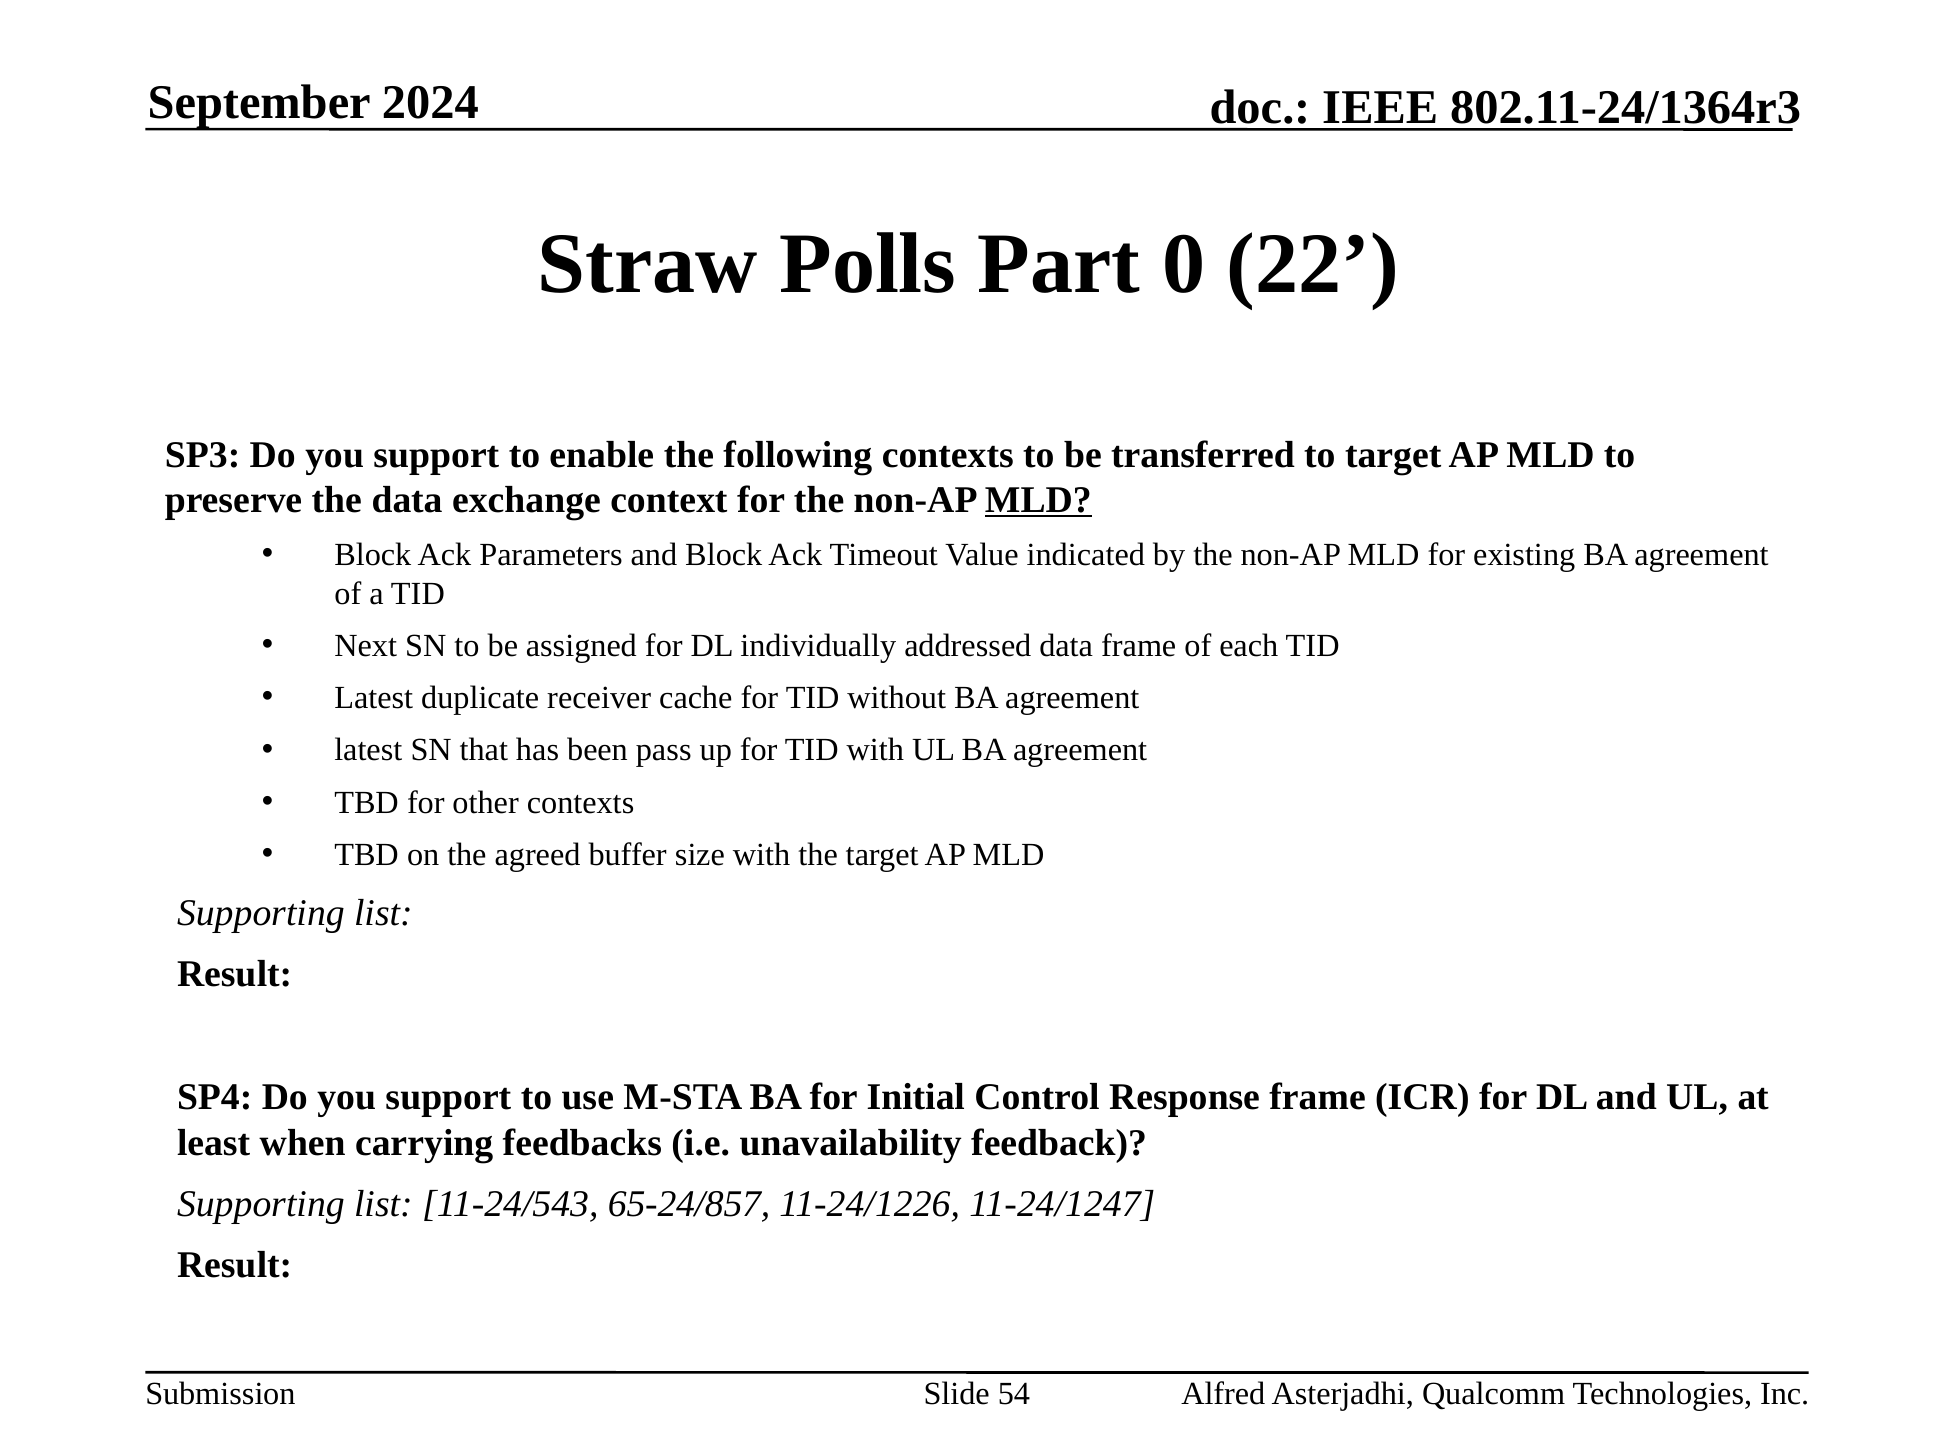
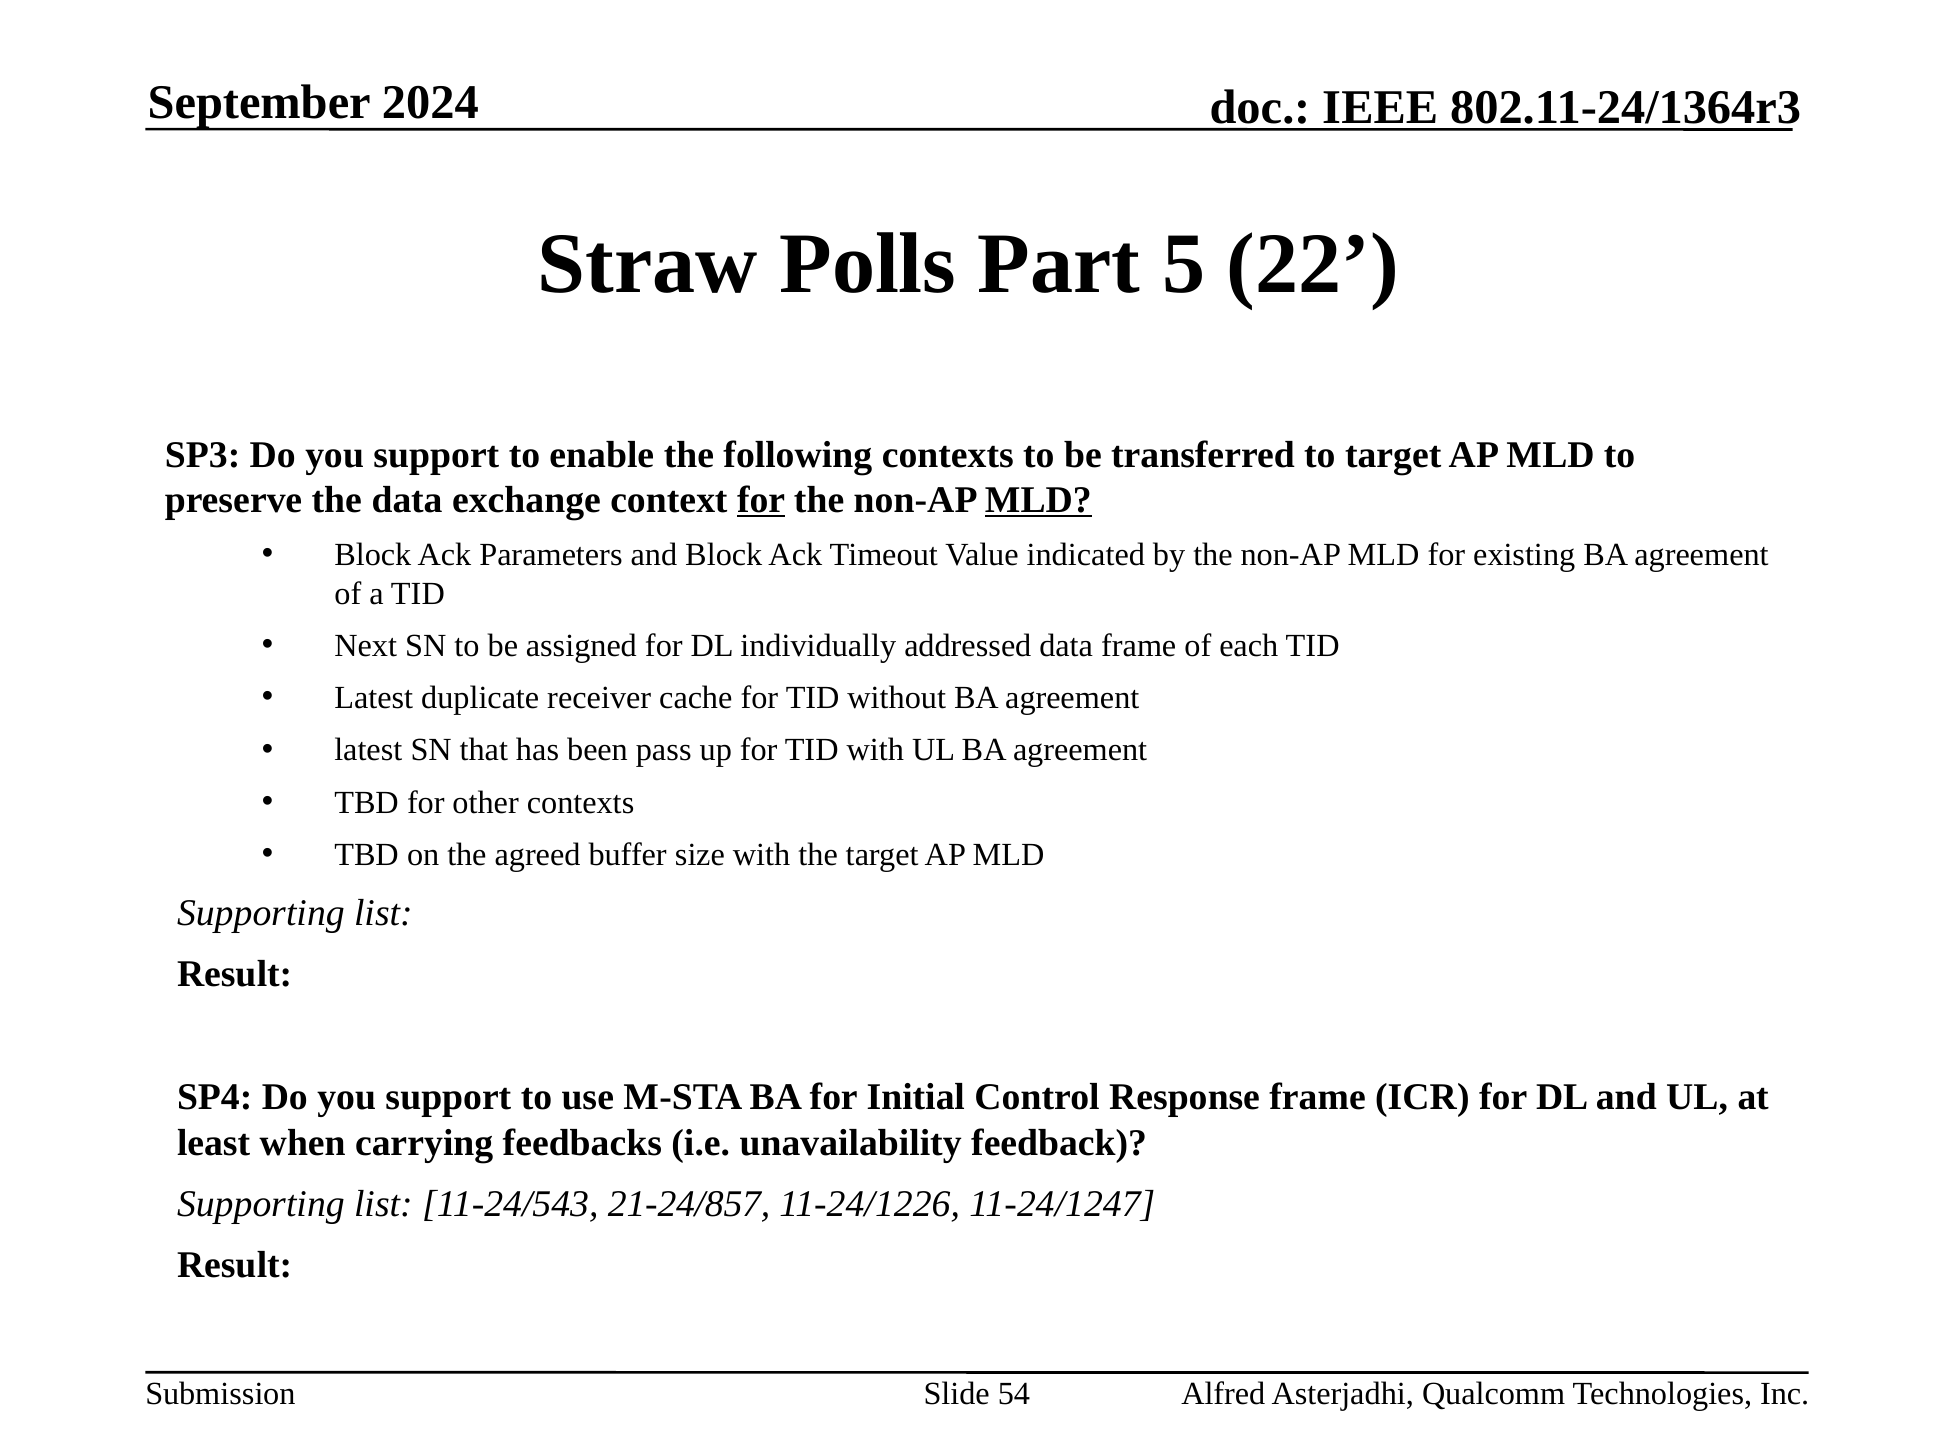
0: 0 -> 5
for at (761, 500) underline: none -> present
65-24/857: 65-24/857 -> 21-24/857
